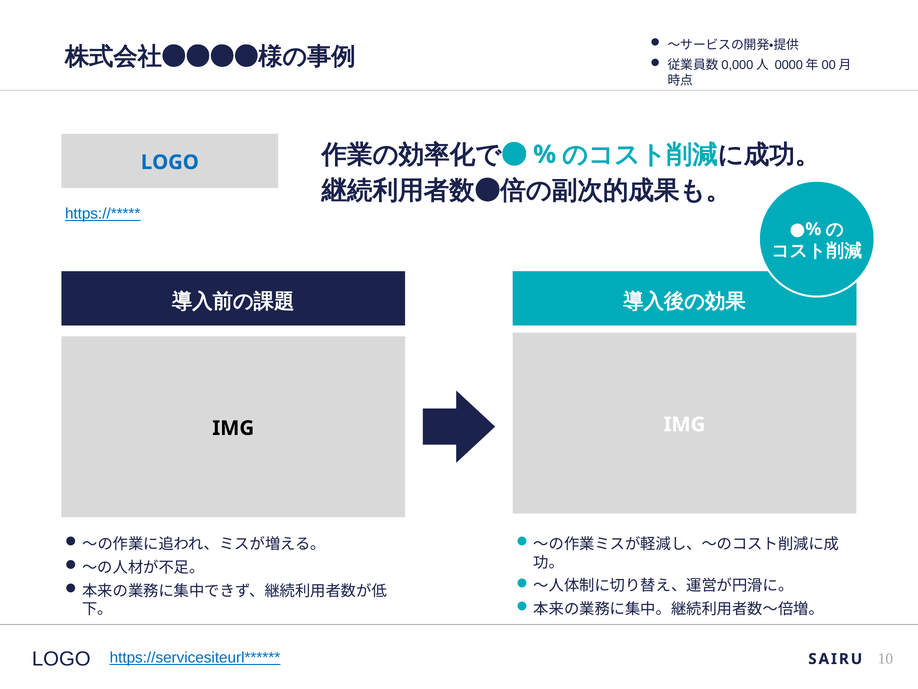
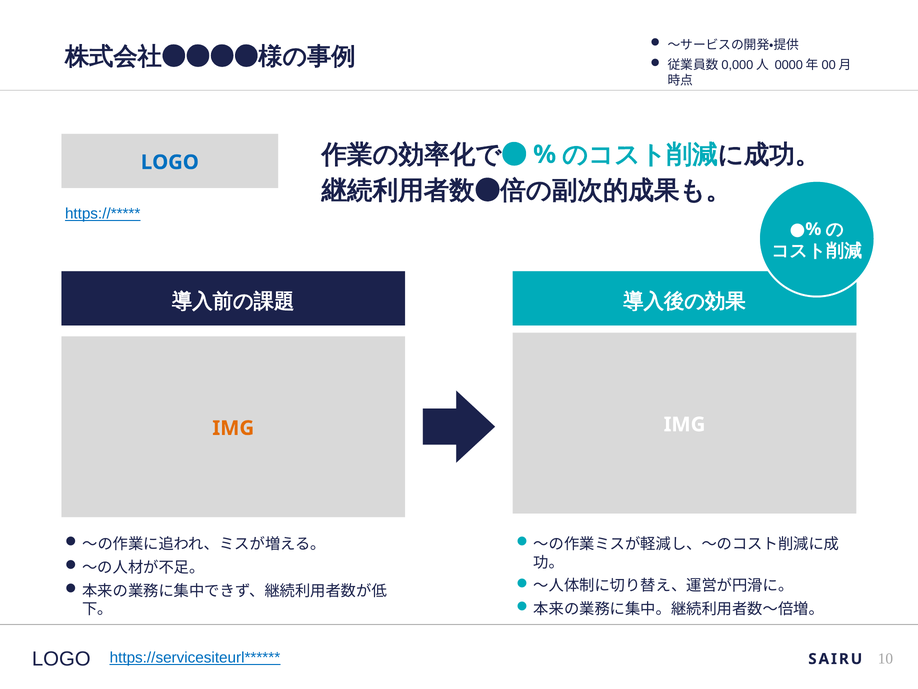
IMG at (233, 428) colour: black -> orange
